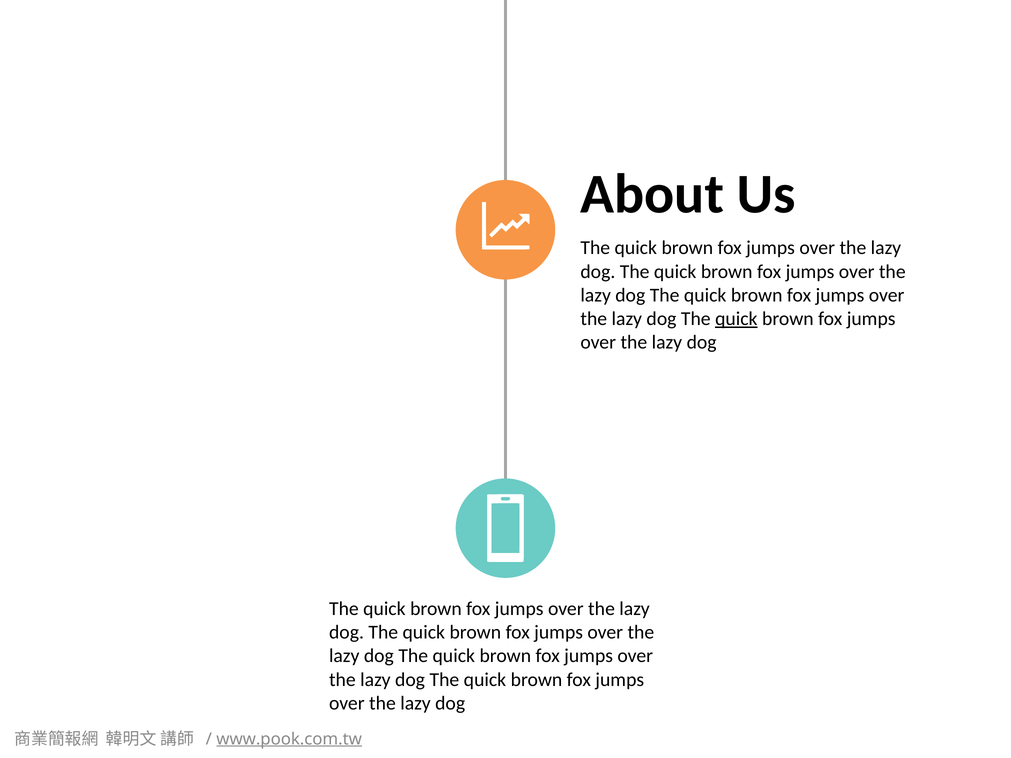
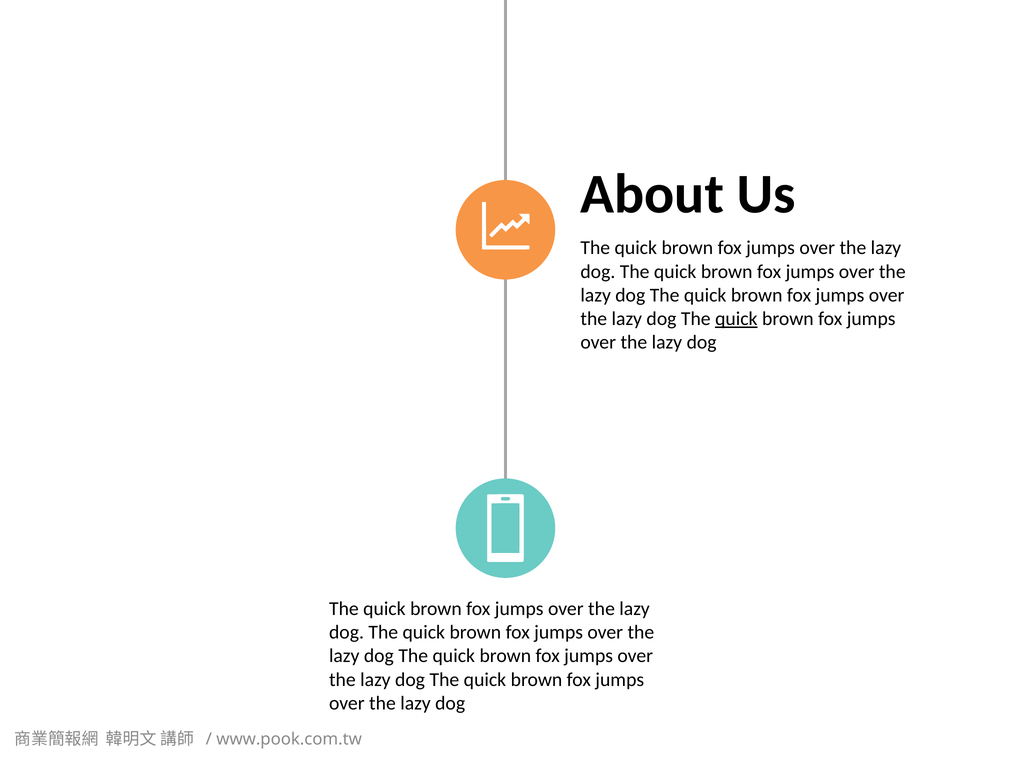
www.pook.com.tw underline: present -> none
